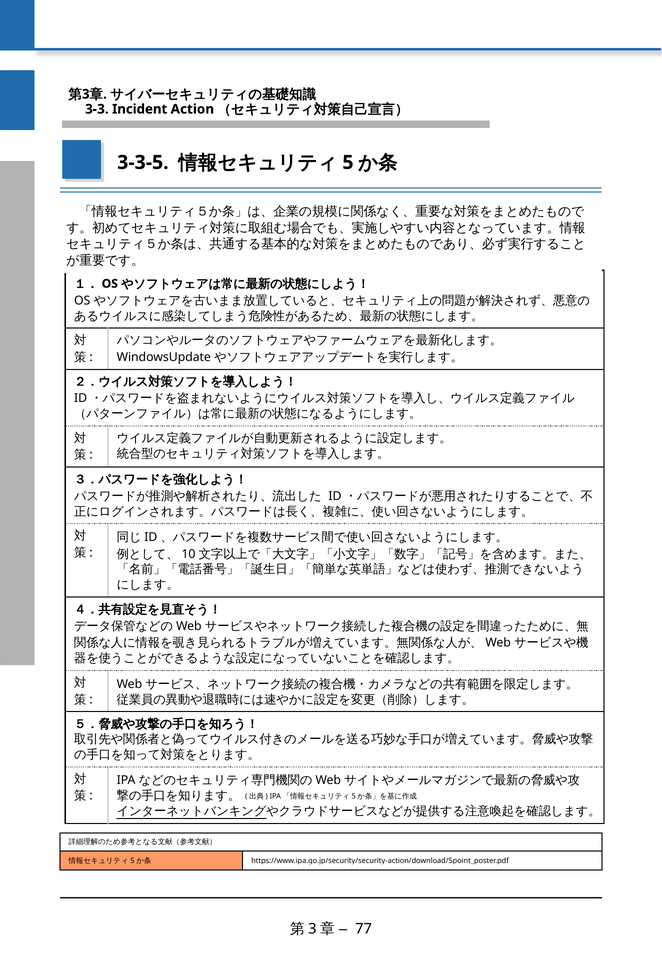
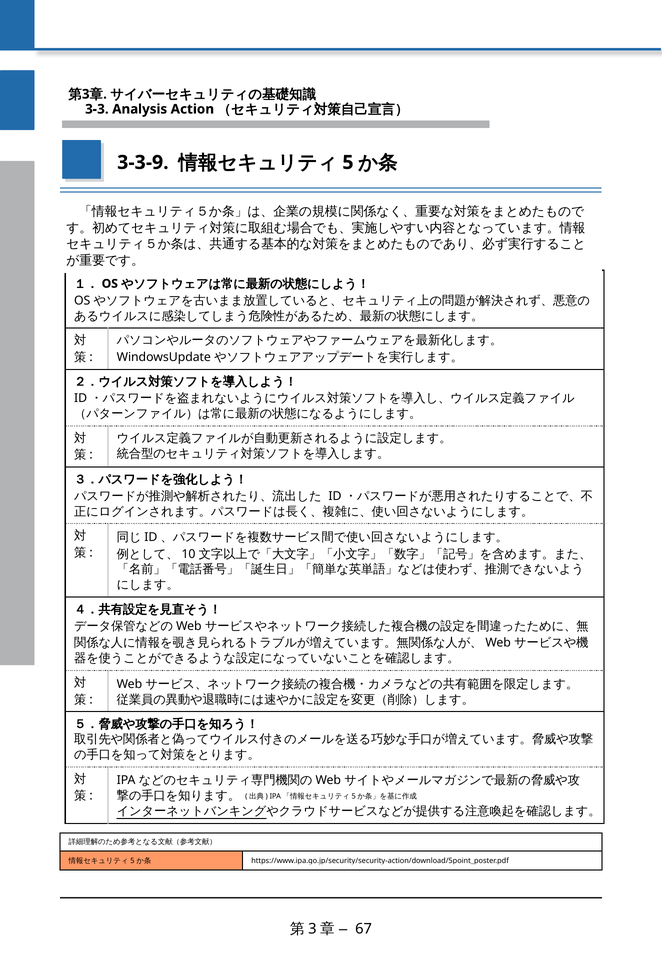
Incident: Incident -> Analysis
3-3-5: 3-3-5 -> 3-3-9
77: 77 -> 67
